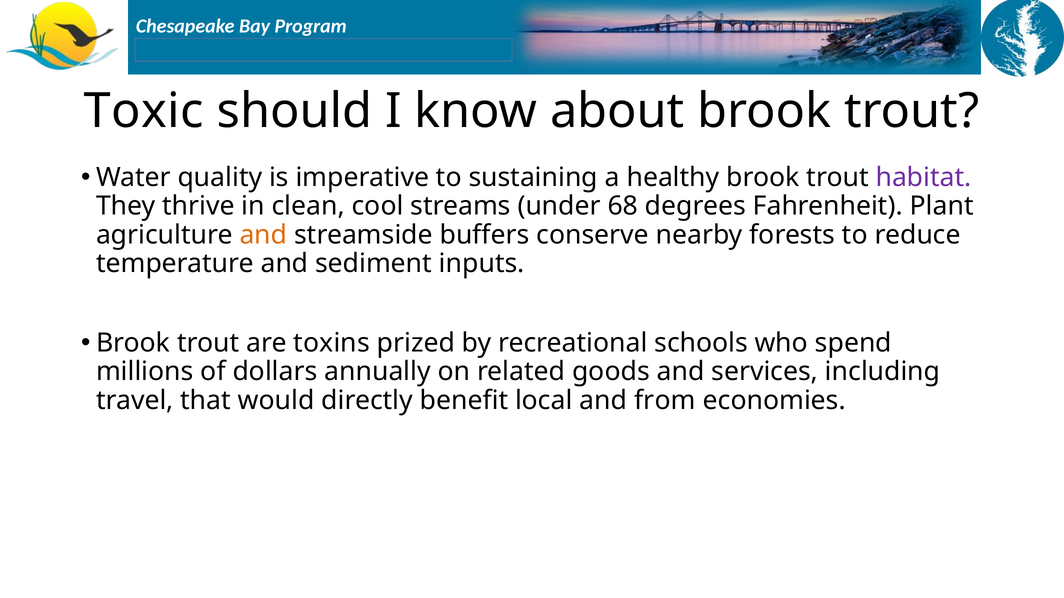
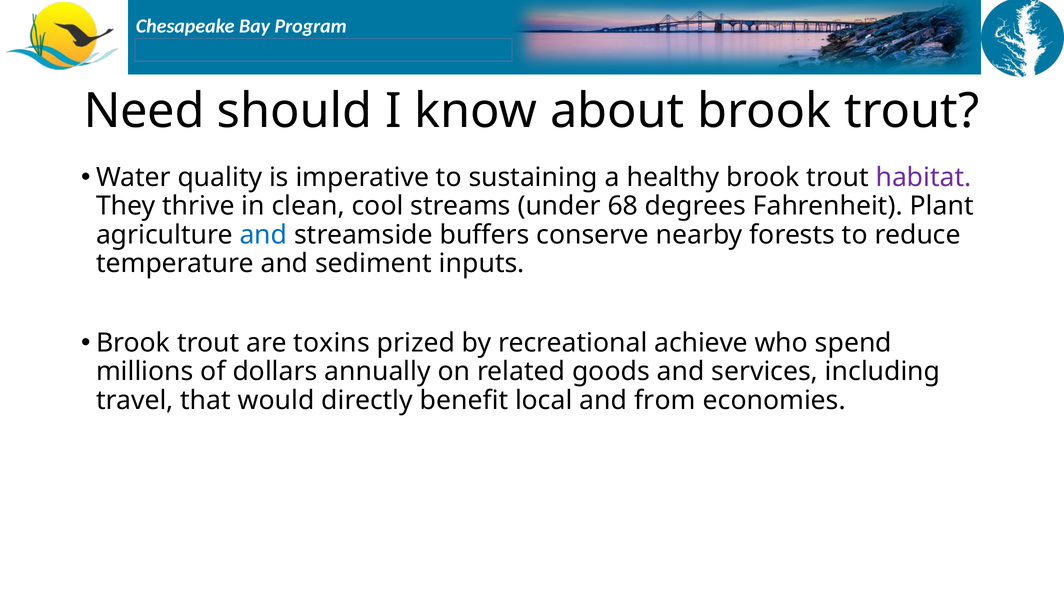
Toxic: Toxic -> Need
and at (263, 235) colour: orange -> blue
schools: schools -> achieve
